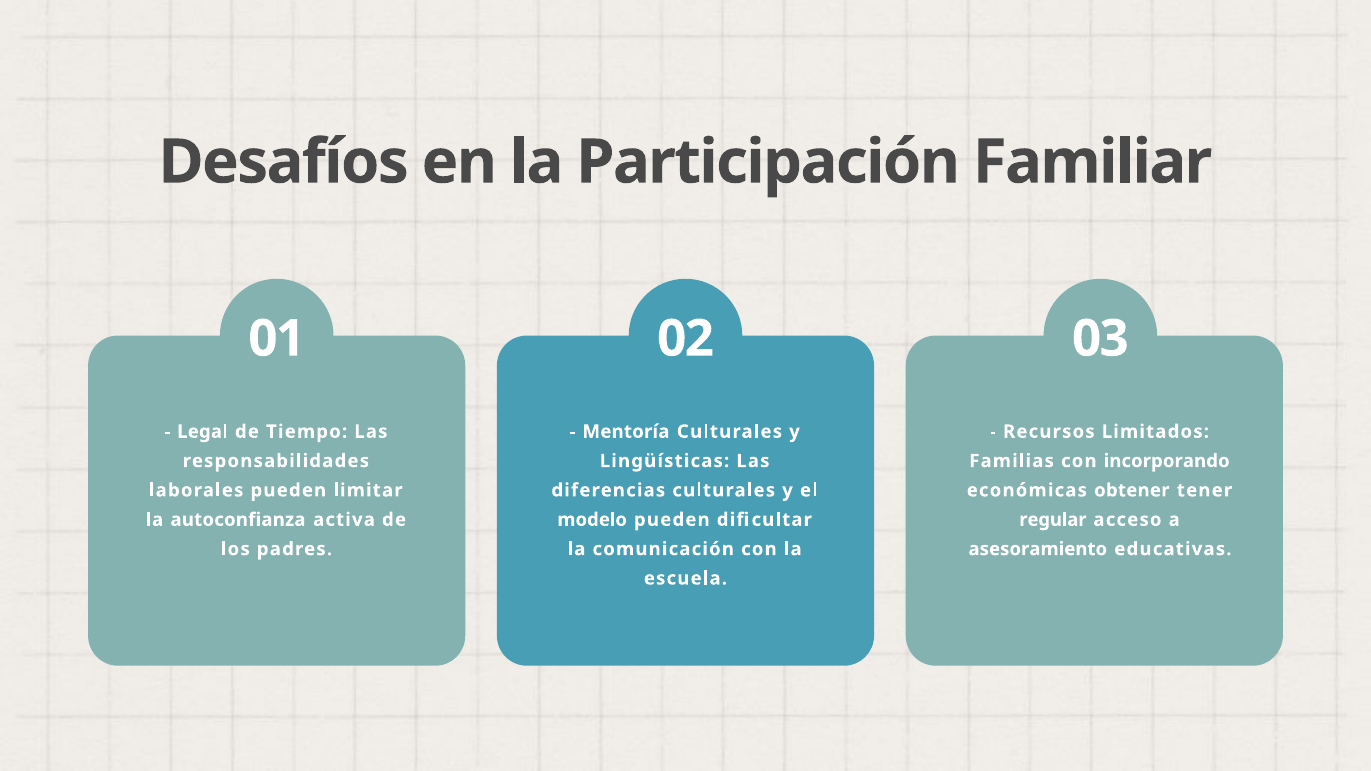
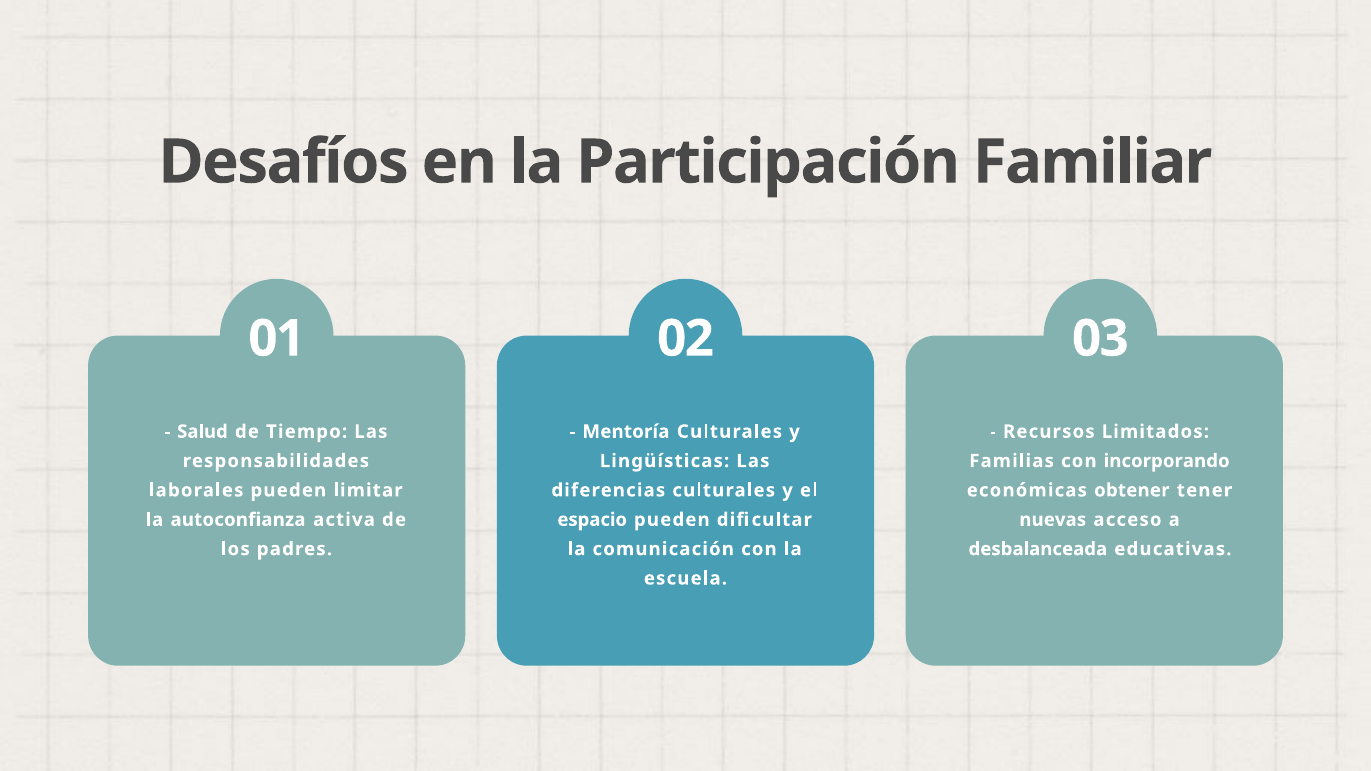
Legal: Legal -> Salud
modelo: modelo -> espacio
regular: regular -> nuevas
asesoramiento: asesoramiento -> desbalanceada
